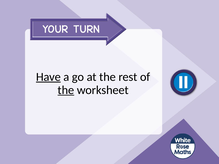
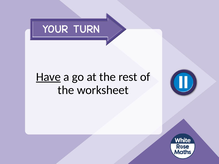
the at (66, 90) underline: present -> none
